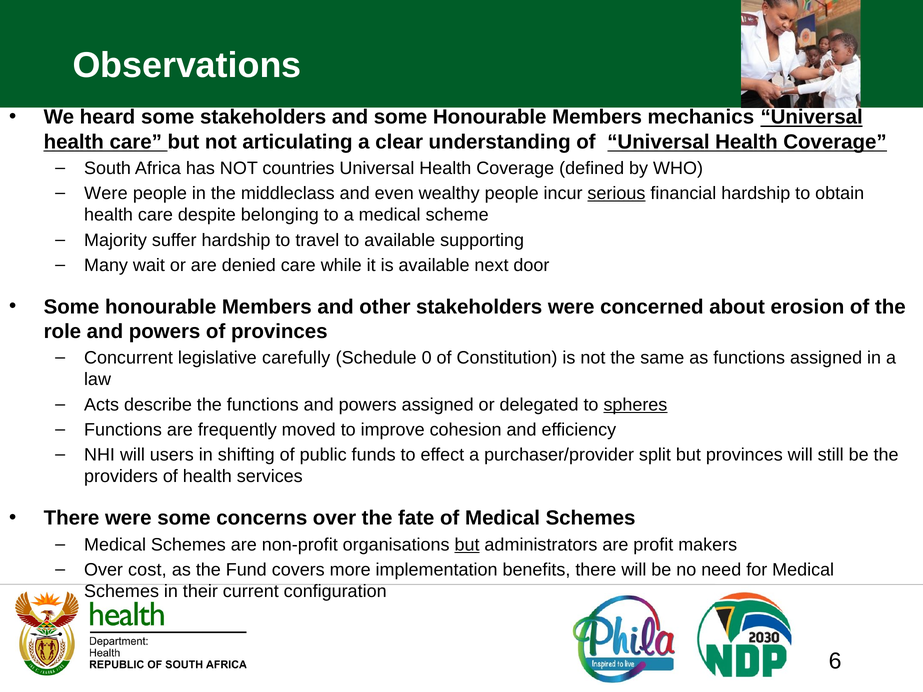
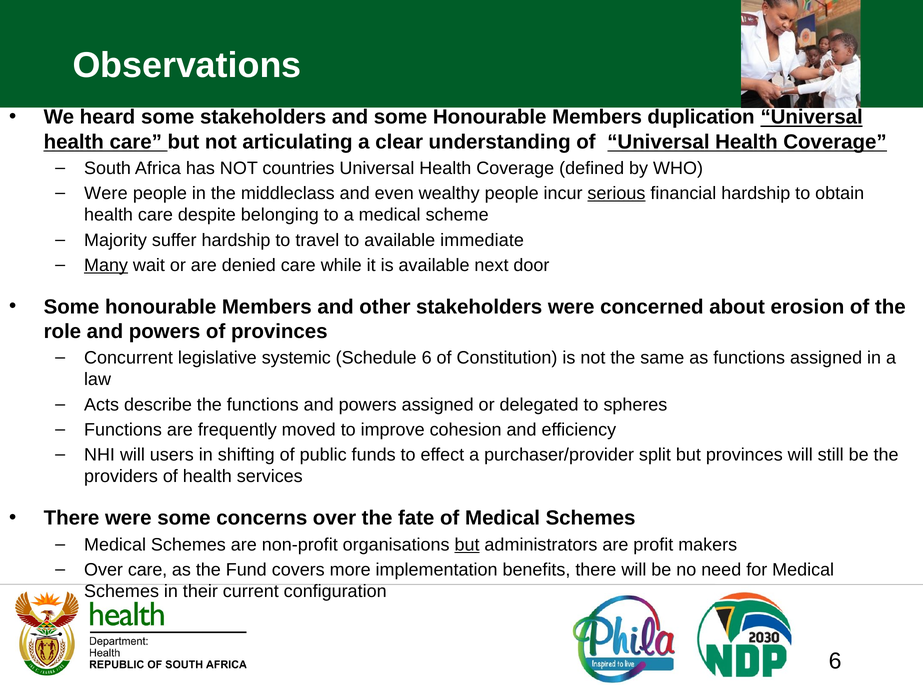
mechanics: mechanics -> duplication
supporting: supporting -> immediate
Many underline: none -> present
carefully: carefully -> systemic
Schedule 0: 0 -> 6
spheres underline: present -> none
Over cost: cost -> care
